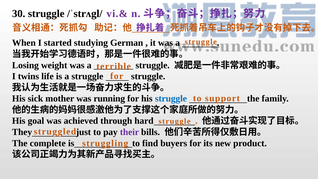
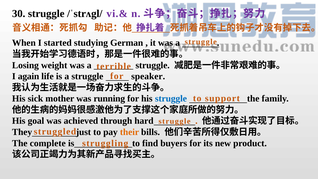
twins: twins -> again
struggle struggle: struggle -> speaker
their colour: purple -> orange
